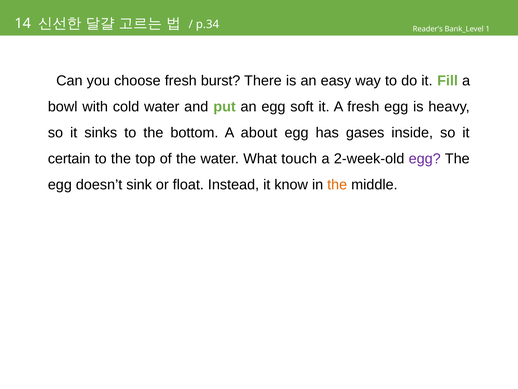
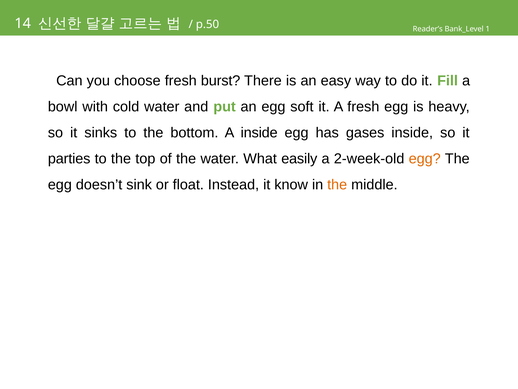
p.34: p.34 -> p.50
A about: about -> inside
certain: certain -> parties
touch: touch -> easily
egg at (425, 158) colour: purple -> orange
